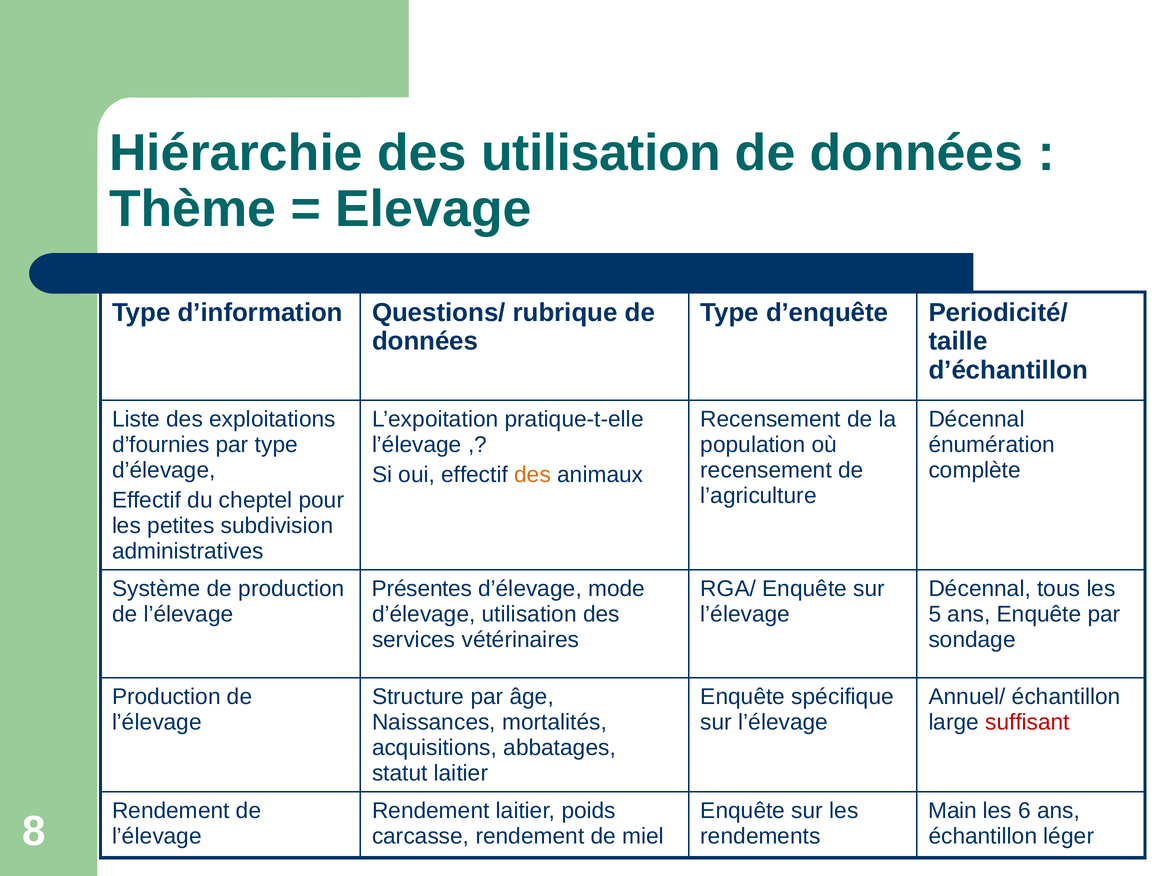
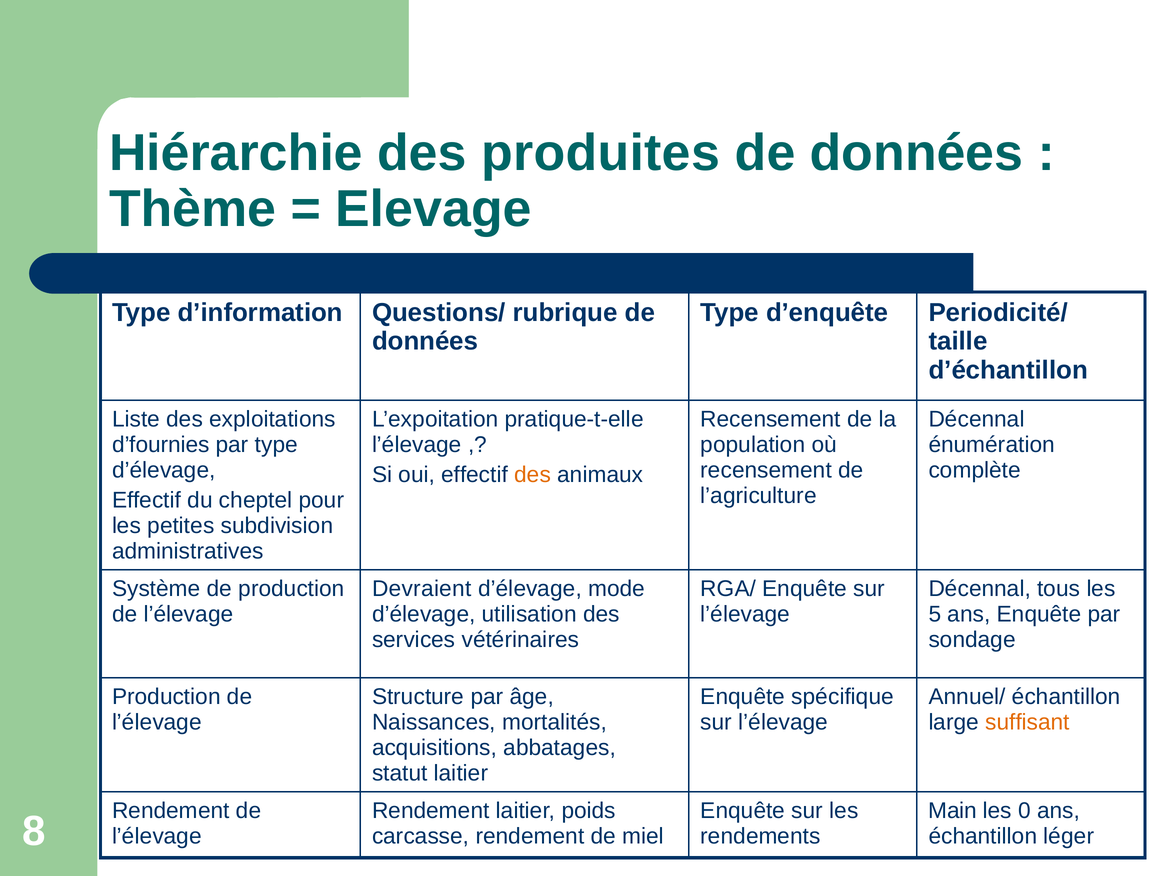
des utilisation: utilisation -> produites
Présentes: Présentes -> Devraient
suffisant colour: red -> orange
6: 6 -> 0
